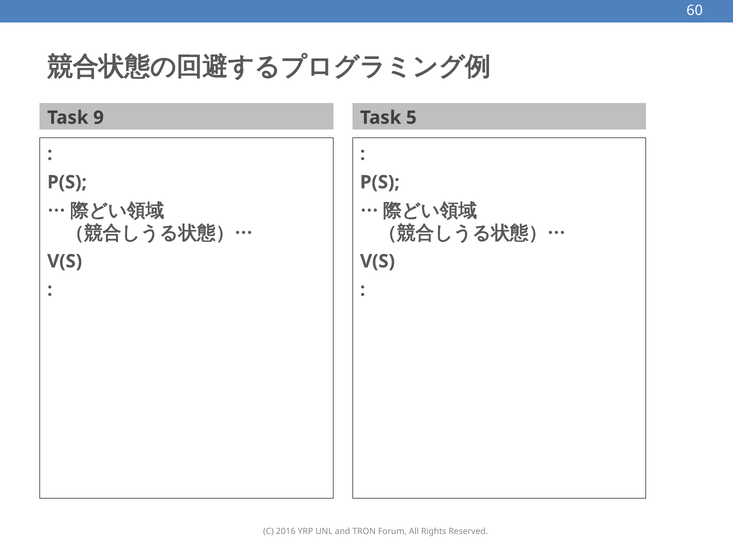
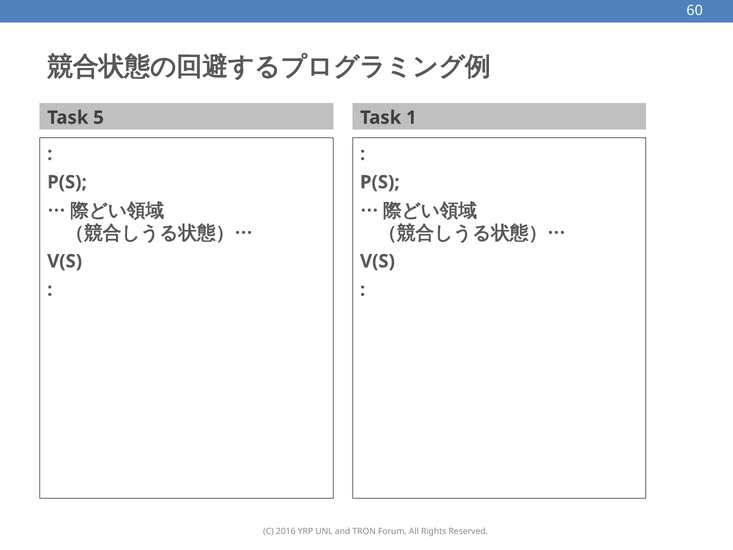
9: 9 -> 5
5: 5 -> 1
